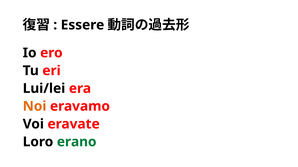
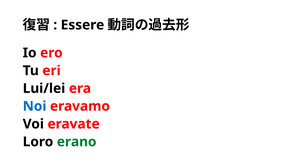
Noi colour: orange -> blue
